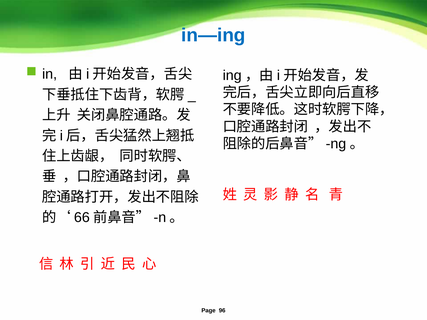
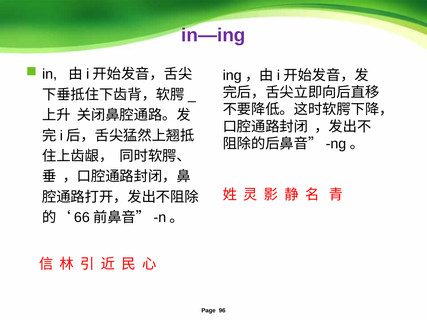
in—ing colour: blue -> purple
